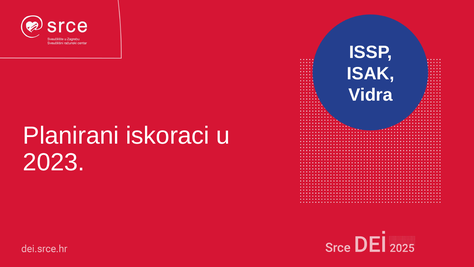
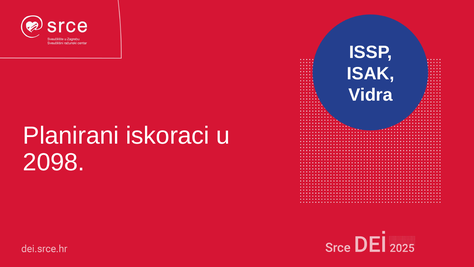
2023: 2023 -> 2098
